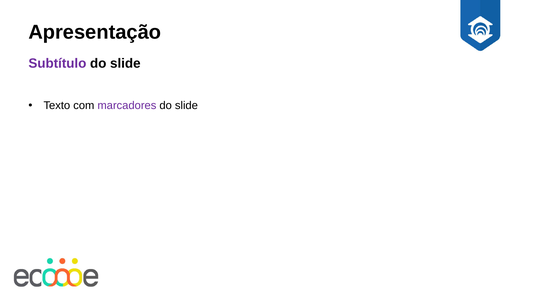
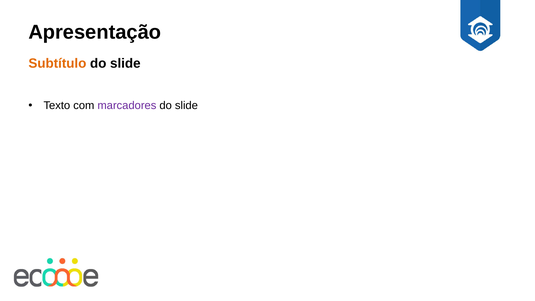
Subtítulo colour: purple -> orange
